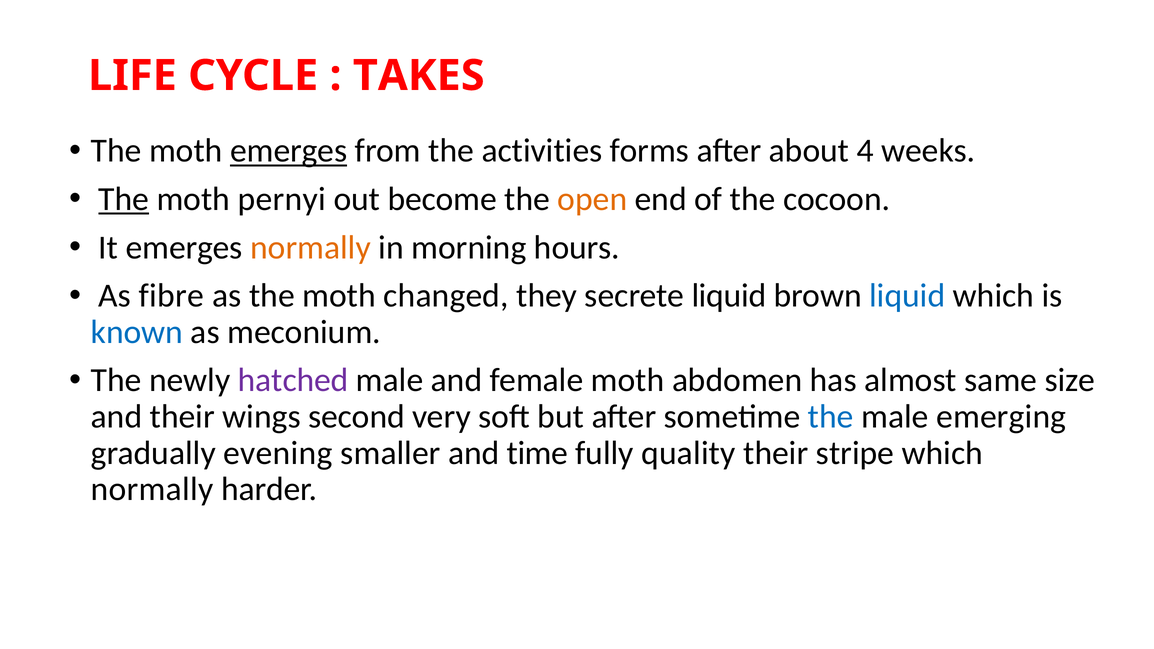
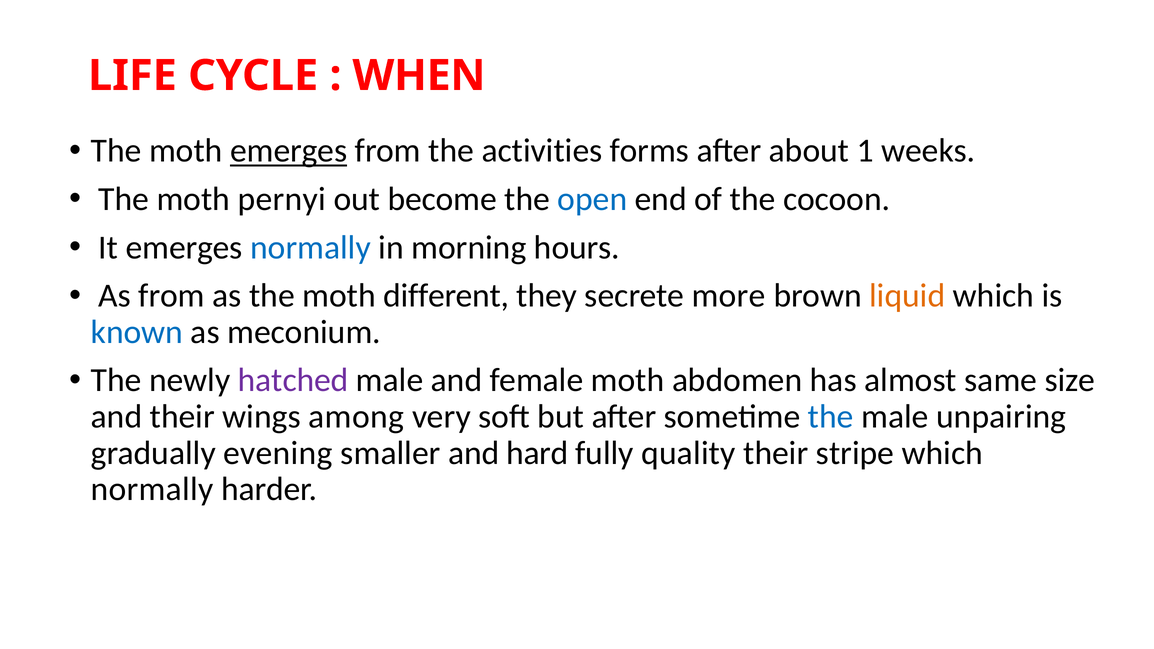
TAKES: TAKES -> WHEN
4: 4 -> 1
The at (124, 199) underline: present -> none
open colour: orange -> blue
normally at (310, 247) colour: orange -> blue
As fibre: fibre -> from
changed: changed -> different
secrete liquid: liquid -> more
liquid at (907, 296) colour: blue -> orange
second: second -> among
emerging: emerging -> unpairing
time: time -> hard
